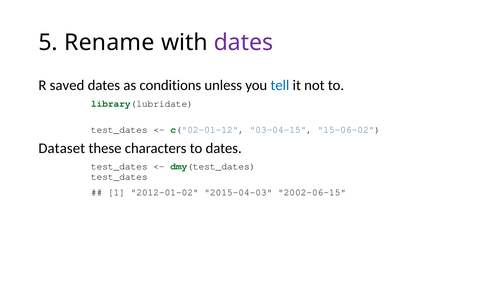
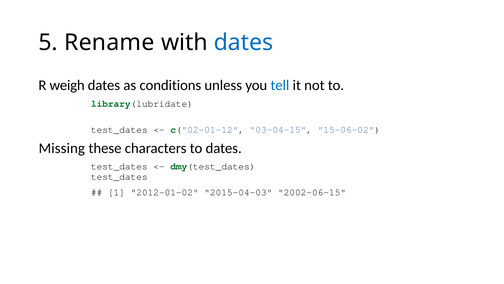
dates at (244, 42) colour: purple -> blue
saved: saved -> weigh
Dataset: Dataset -> Missing
